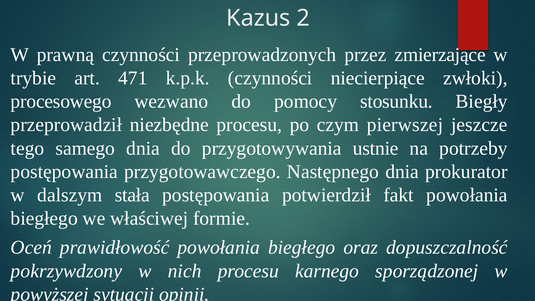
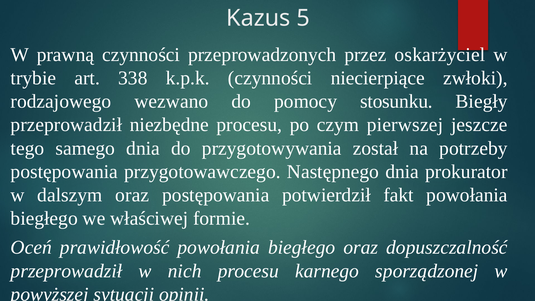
2: 2 -> 5
zmierzające: zmierzające -> oskarżyciel
471: 471 -> 338
procesowego: procesowego -> rodzajowego
ustnie: ustnie -> został
dalszym stała: stała -> oraz
pokrzywdzony at (66, 271): pokrzywdzony -> przeprowadził
